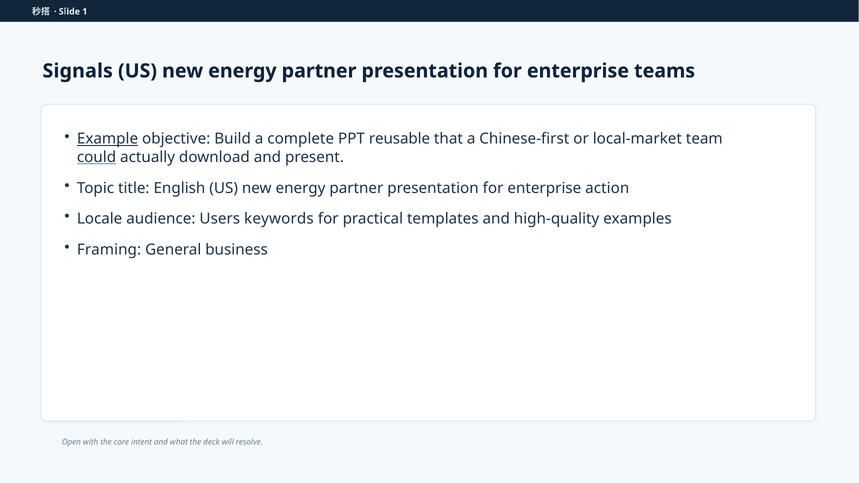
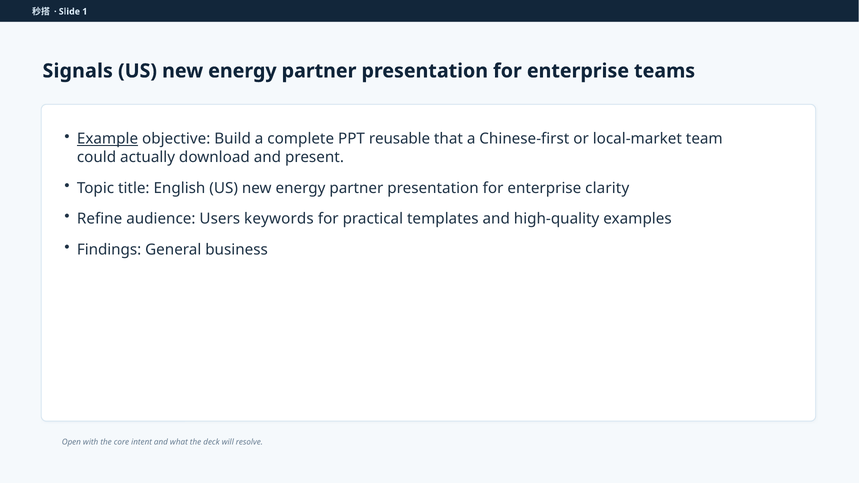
could underline: present -> none
action: action -> clarity
Locale: Locale -> Refine
Framing: Framing -> Findings
